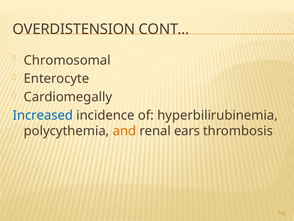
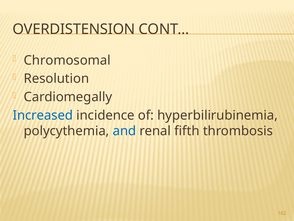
Enterocyte: Enterocyte -> Resolution
and colour: orange -> blue
ears: ears -> fifth
